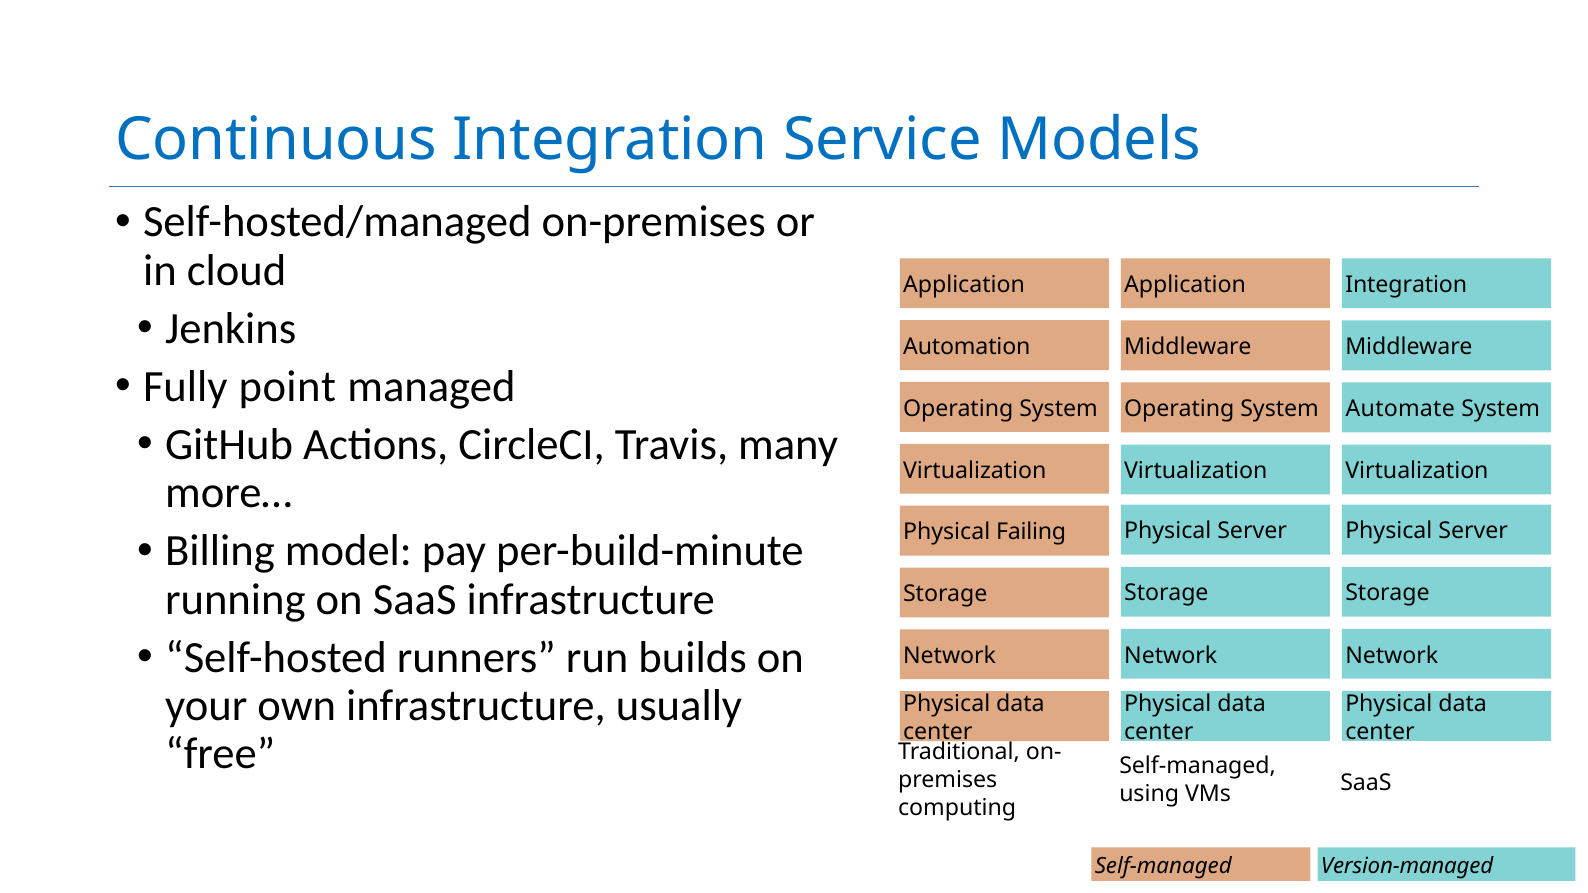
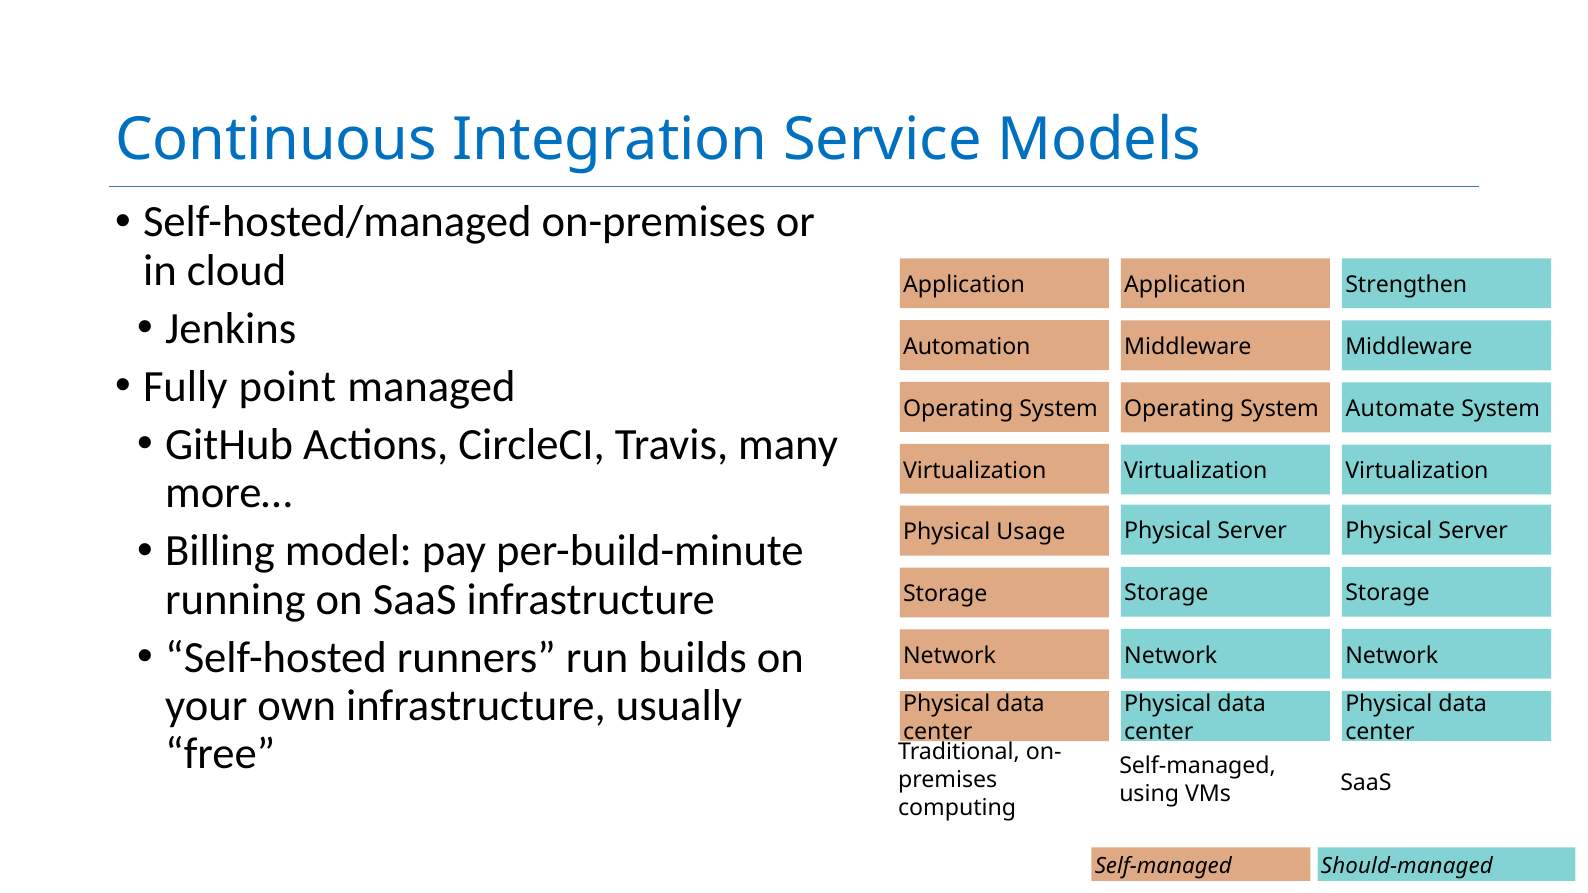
Integration at (1406, 285): Integration -> Strengthen
Failing: Failing -> Usage
Version-managed: Version-managed -> Should-managed
